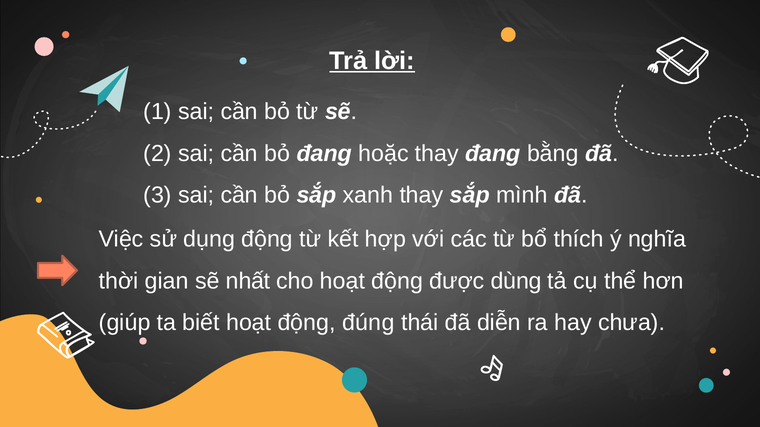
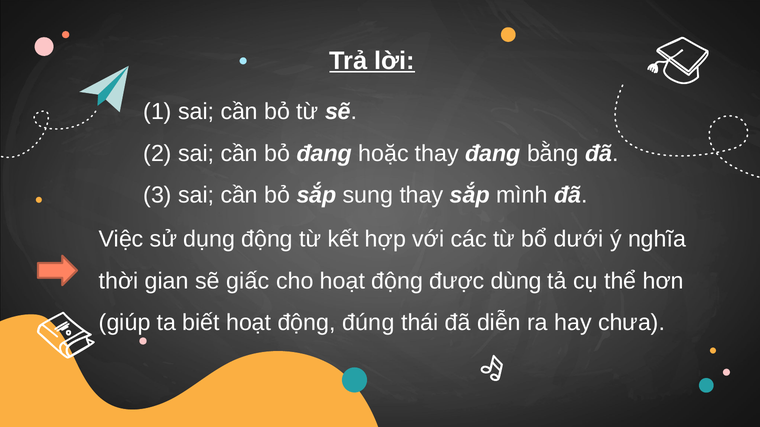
xanh: xanh -> sung
thích: thích -> dưới
nhất: nhất -> giấc
